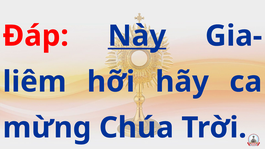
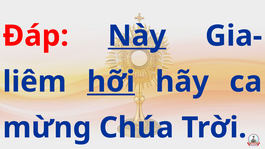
hỡi underline: none -> present
